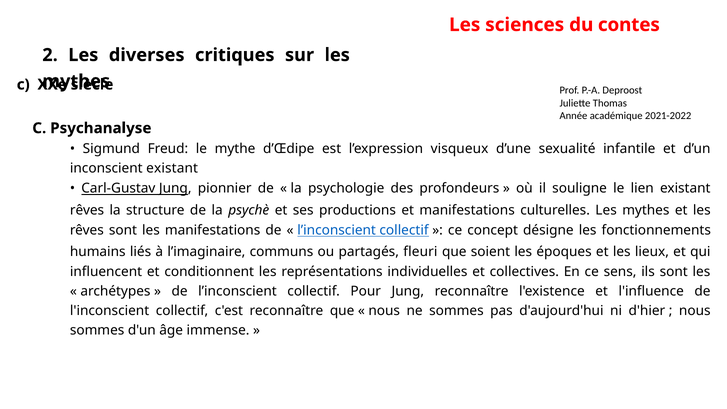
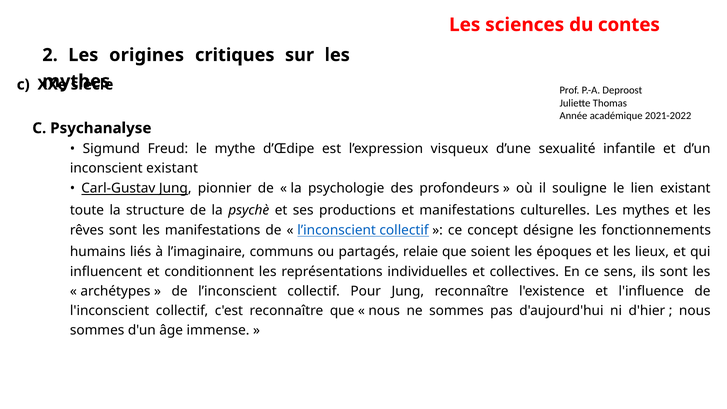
diverses: diverses -> origines
rêves at (87, 210): rêves -> toute
fleuri: fleuri -> relaie
